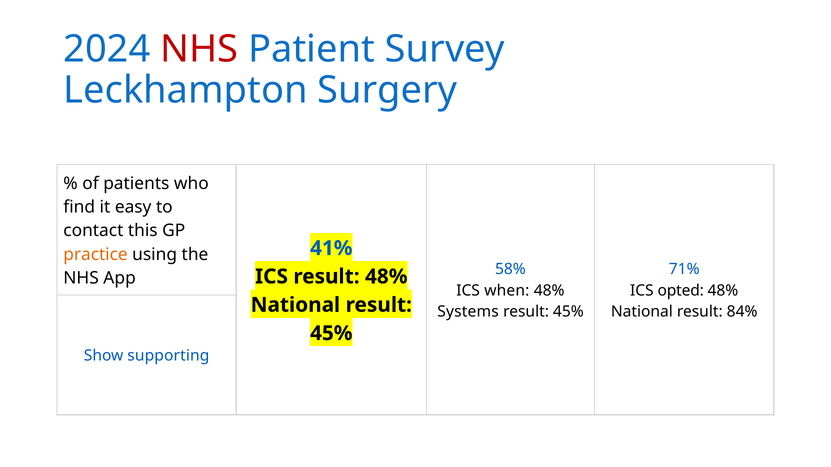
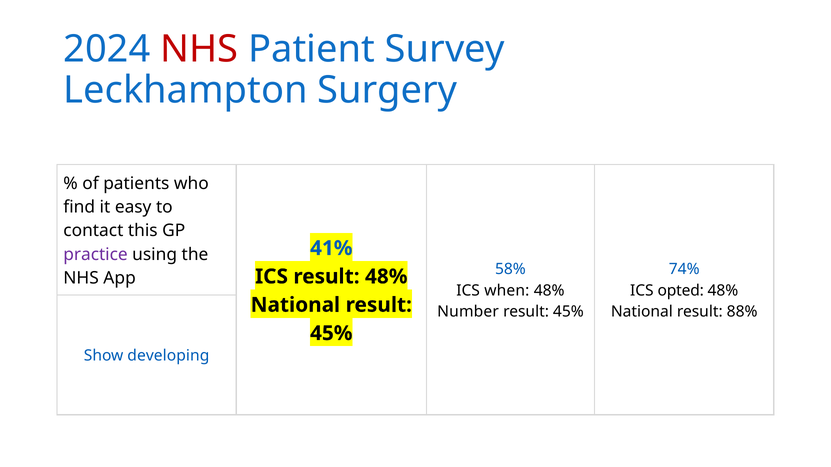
practice colour: orange -> purple
71%: 71% -> 74%
Systems: Systems -> Number
84%: 84% -> 88%
supporting: supporting -> developing
